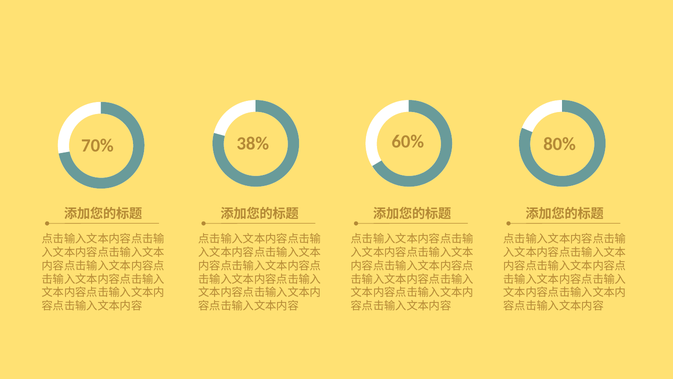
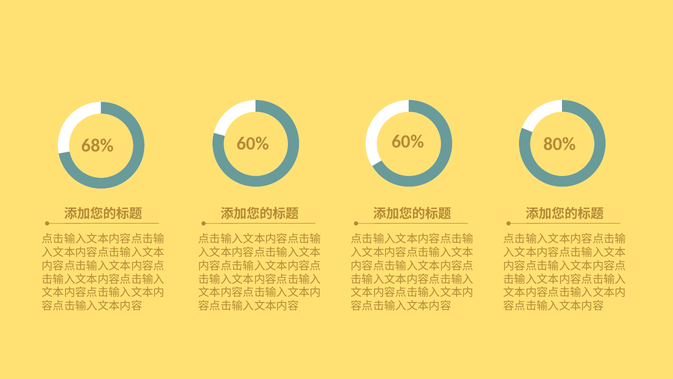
38% at (253, 144): 38% -> 60%
70%: 70% -> 68%
